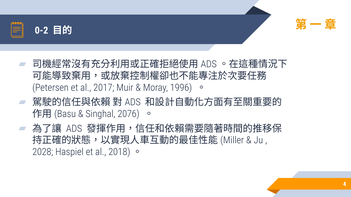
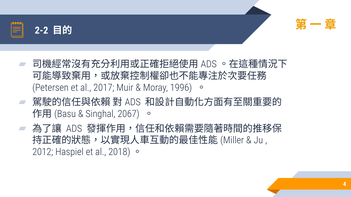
0-2: 0-2 -> 2-2
2076: 2076 -> 2067
2028: 2028 -> 2012
